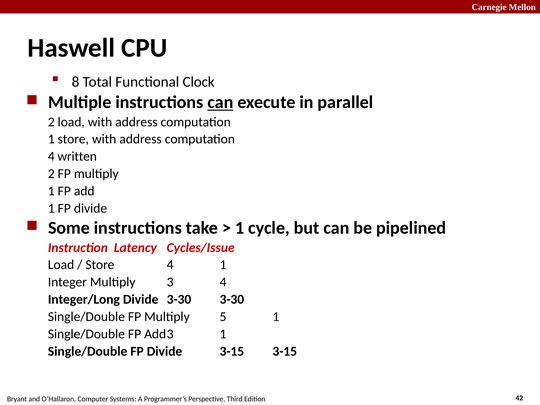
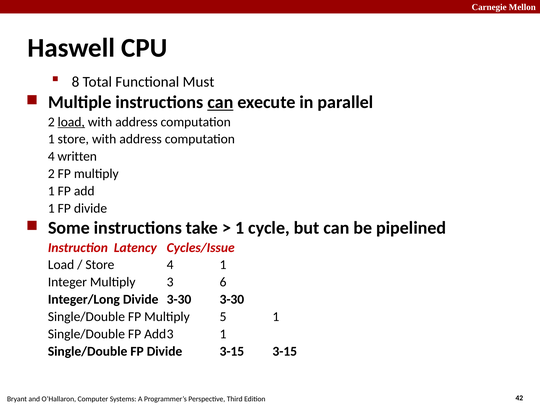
Clock: Clock -> Must
load at (71, 122) underline: none -> present
3 4: 4 -> 6
